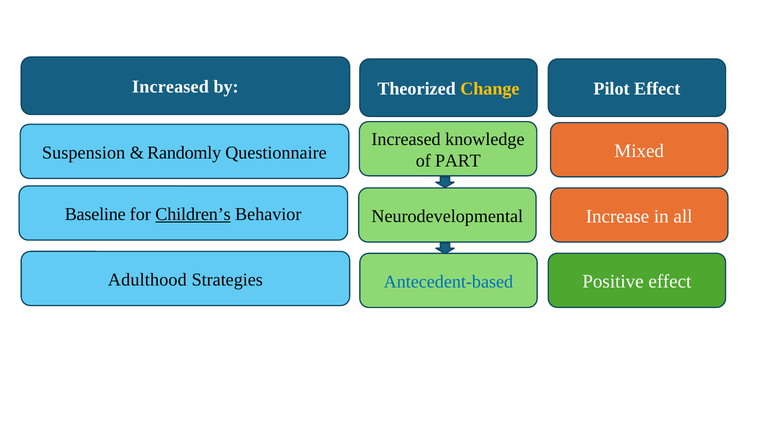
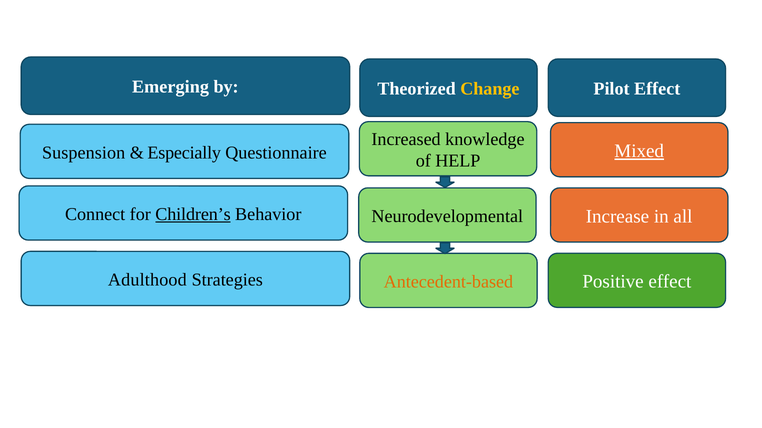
Increased at (170, 87): Increased -> Emerging
Mixed underline: none -> present
Randomly: Randomly -> Especially
PART: PART -> HELP
Baseline: Baseline -> Connect
Antecedent-based colour: blue -> orange
